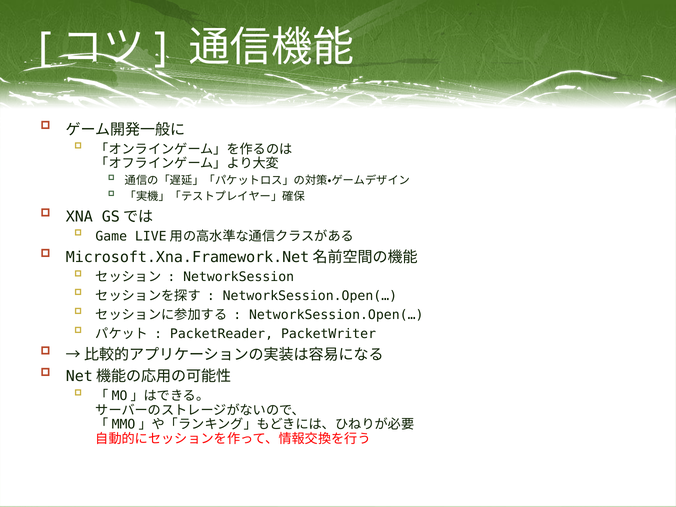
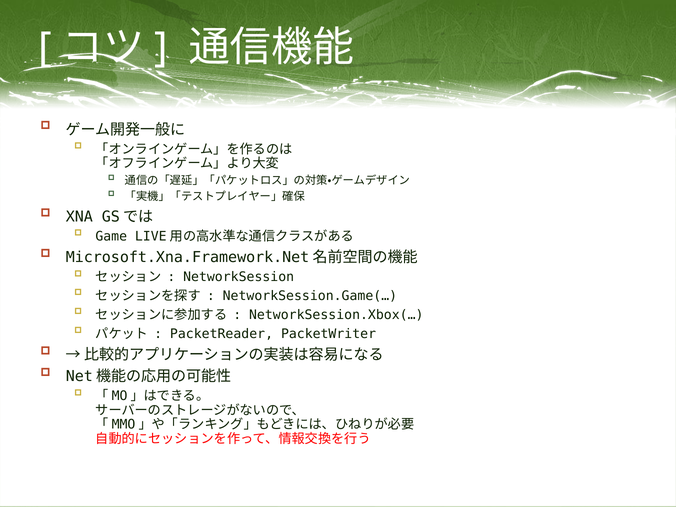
NetworkSession.Open(… at (310, 296): NetworkSession.Open(… -> NetworkSession.Game(…
NetworkSession.Open(… at (336, 315): NetworkSession.Open(… -> NetworkSession.Xbox(…
